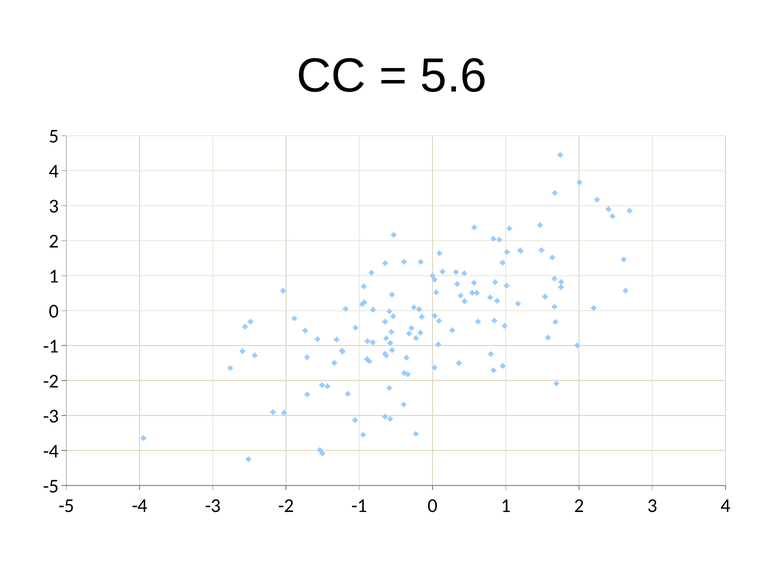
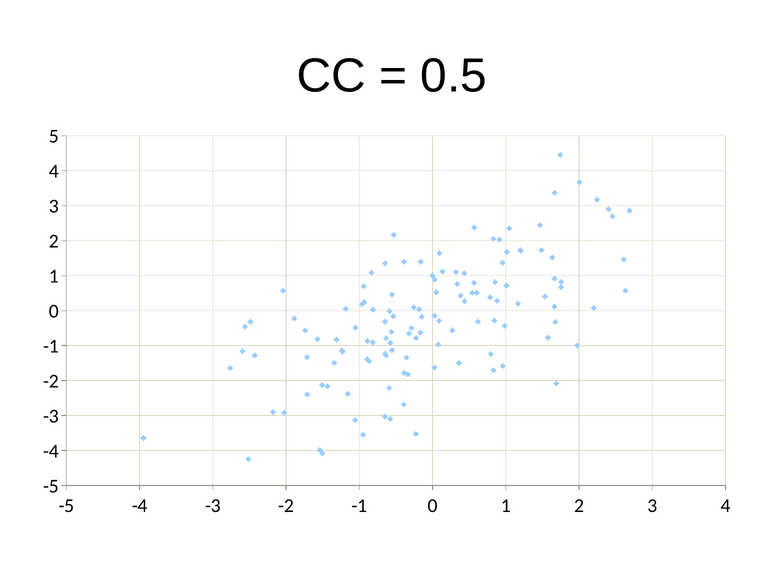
5.6: 5.6 -> 0.5
